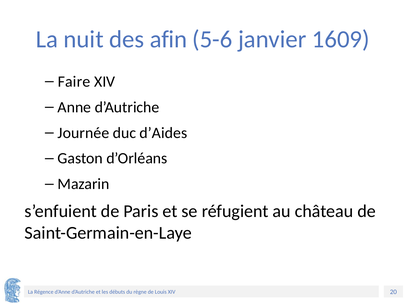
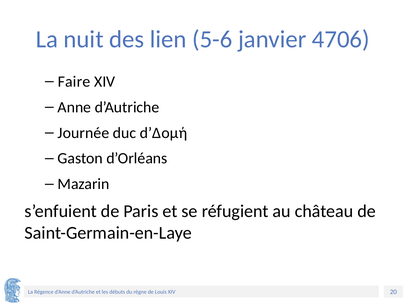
afin: afin -> lien
1609: 1609 -> 4706
d’Aides: d’Aides -> d’Δομή
